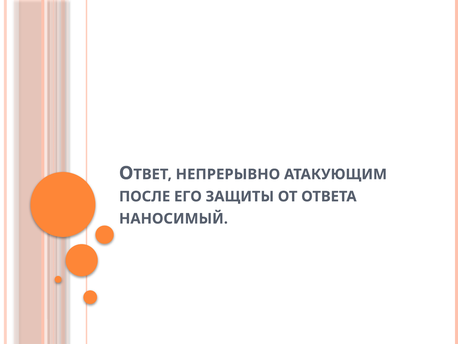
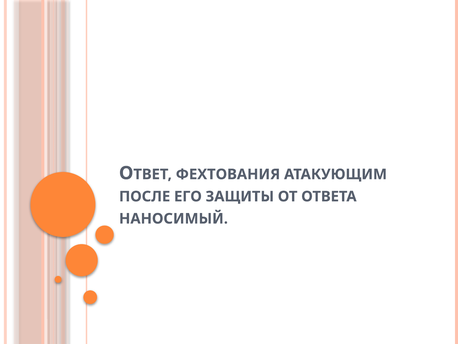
НЕПРЕРЫВНО: НЕПРЕРЫВНО -> ФЕХТОВАНИЯ
